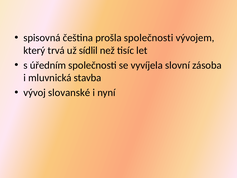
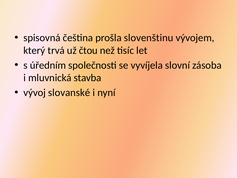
prošla společnosti: společnosti -> slovenštinu
sídlil: sídlil -> čtou
